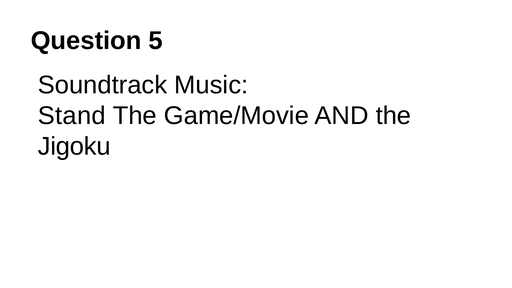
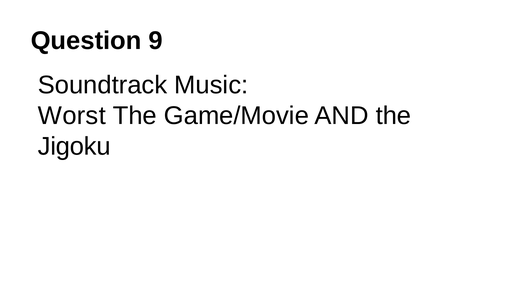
5: 5 -> 9
Stand: Stand -> Worst
